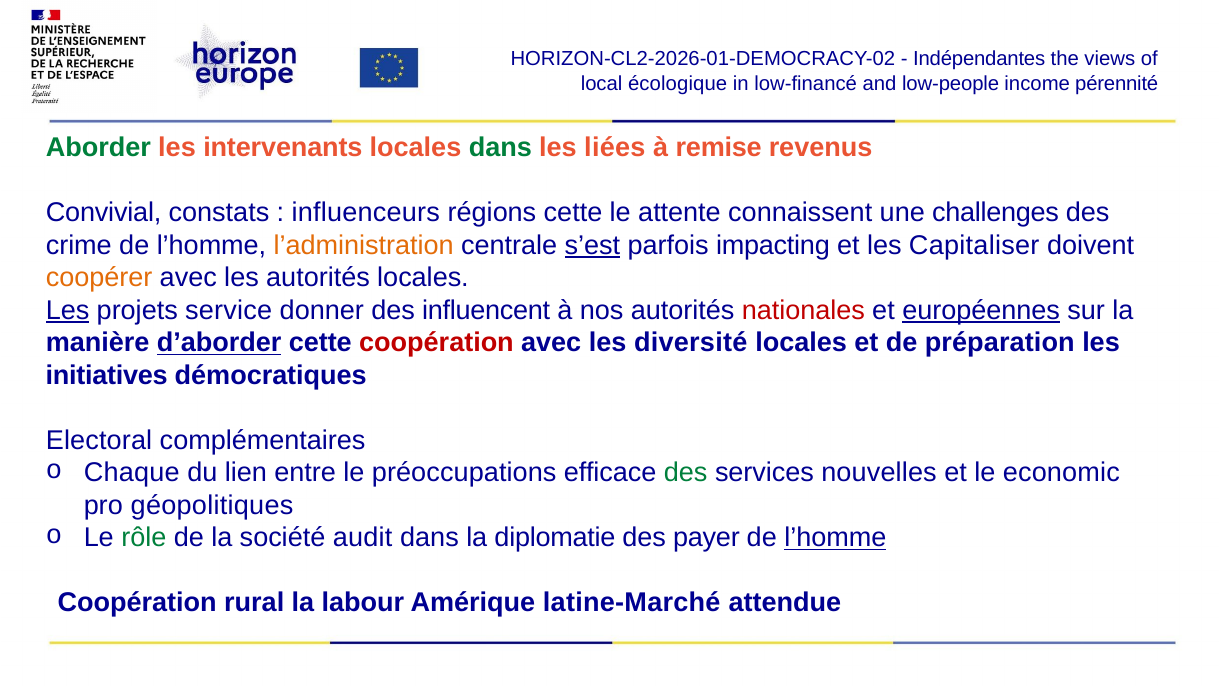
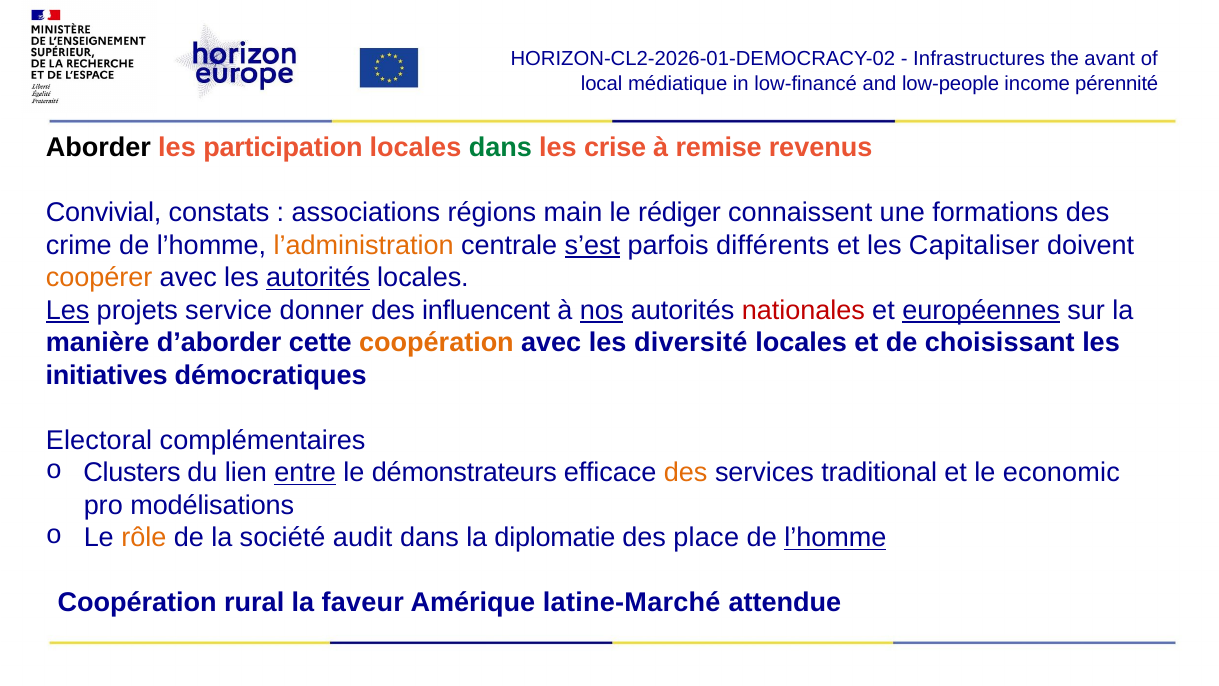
Indépendantes: Indépendantes -> Infrastructures
views: views -> avant
écologique: écologique -> médiatique
Aborder colour: green -> black
intervenants: intervenants -> participation
liées: liées -> crise
influenceurs: influenceurs -> associations
régions cette: cette -> main
attente: attente -> rédiger
challenges: challenges -> formations
impacting: impacting -> différents
autorités at (318, 278) underline: none -> present
nos underline: none -> present
d’aborder underline: present -> none
coopération at (436, 343) colour: red -> orange
préparation: préparation -> choisissant
Chaque: Chaque -> Clusters
entre underline: none -> present
préoccupations: préoccupations -> démonstrateurs
des at (686, 473) colour: green -> orange
nouvelles: nouvelles -> traditional
géopolitiques: géopolitiques -> modélisations
rôle colour: green -> orange
payer: payer -> place
labour: labour -> faveur
